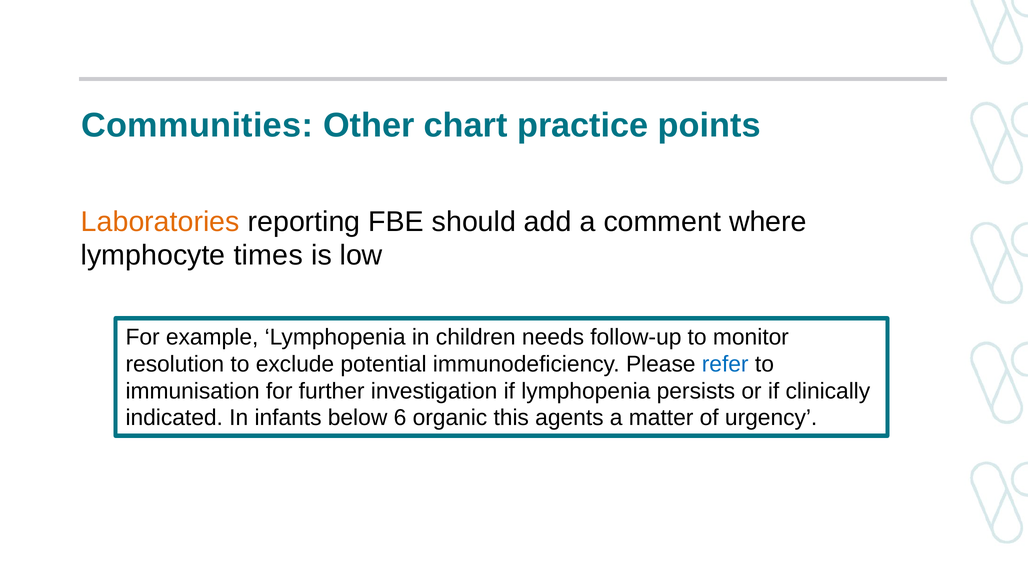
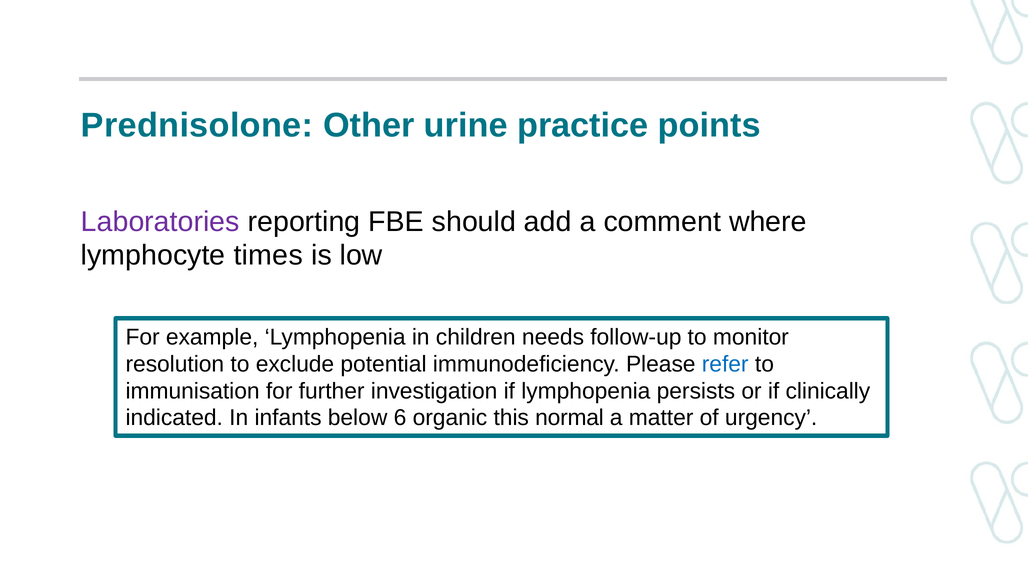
Communities: Communities -> Prednisolone
chart: chart -> urine
Laboratories colour: orange -> purple
agents: agents -> normal
